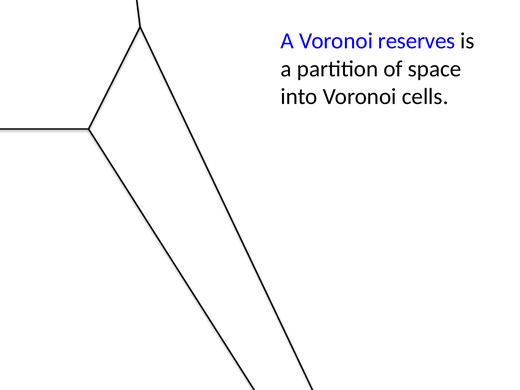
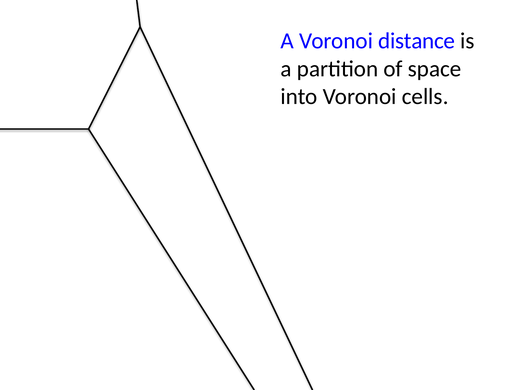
reserves: reserves -> distance
